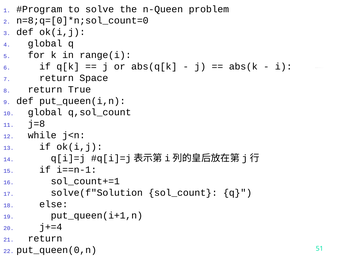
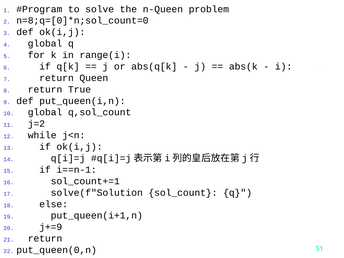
Space: Space -> Queen
j=8: j=8 -> j=2
j+=4: j+=4 -> j+=9
